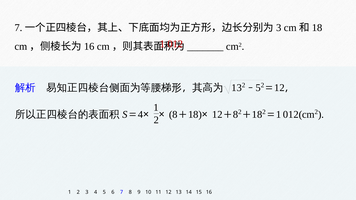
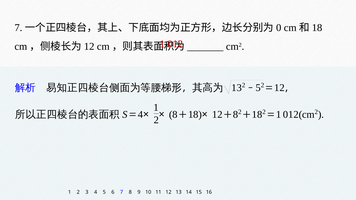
3 at (279, 28): 3 -> 0
16 at (89, 47): 16 -> 12
